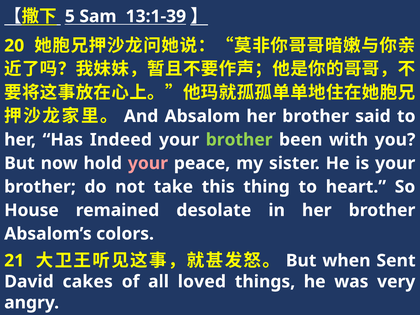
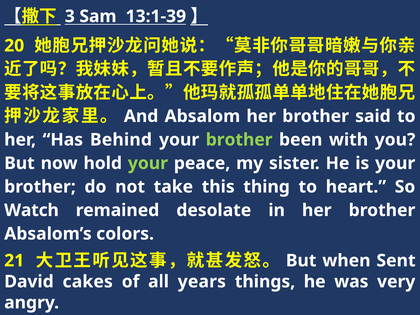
5: 5 -> 3
Indeed: Indeed -> Behind
your at (148, 163) colour: pink -> light green
House: House -> Watch
loved: loved -> years
